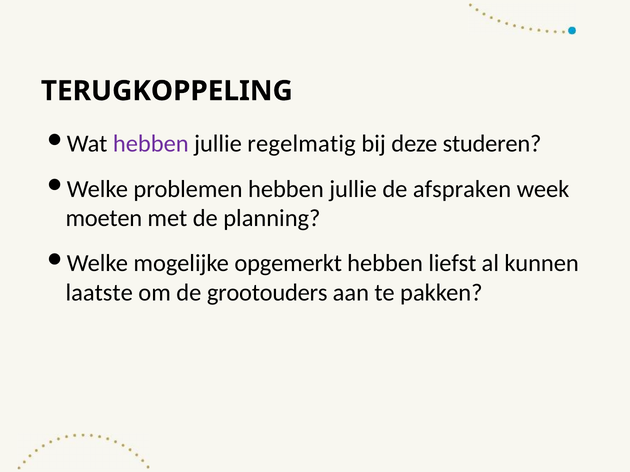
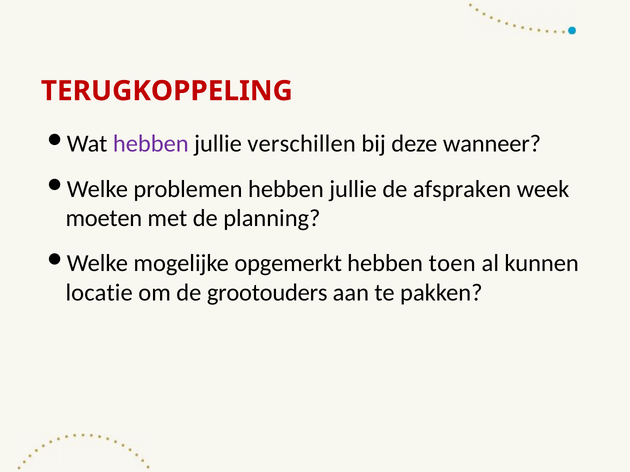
TERUGKOPPELING colour: black -> red
regelmatig: regelmatig -> verschillen
studeren: studeren -> wanneer
liefst: liefst -> toen
laatste: laatste -> locatie
